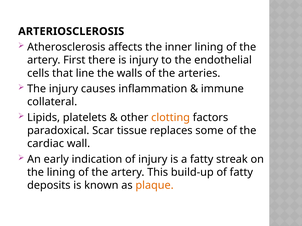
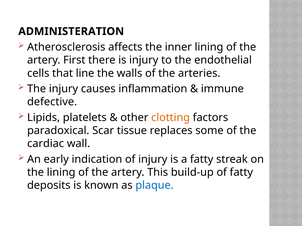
ARTERIOSCLEROSIS: ARTERIOSCLEROSIS -> ADMINISTERATION
collateral: collateral -> defective
plaque colour: orange -> blue
